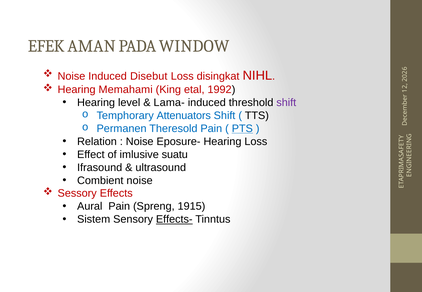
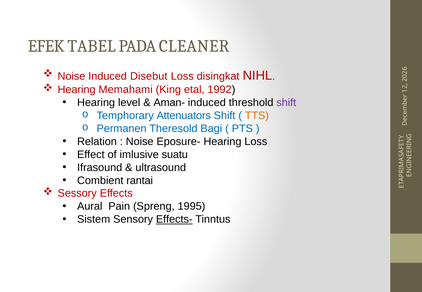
AMAN: AMAN -> TABEL
WINDOW: WINDOW -> CLEANER
Lama-: Lama- -> Aman-
TTS colour: black -> orange
Theresold Pain: Pain -> Bagi
PTS underline: present -> none
Combient noise: noise -> rantai
1915: 1915 -> 1995
